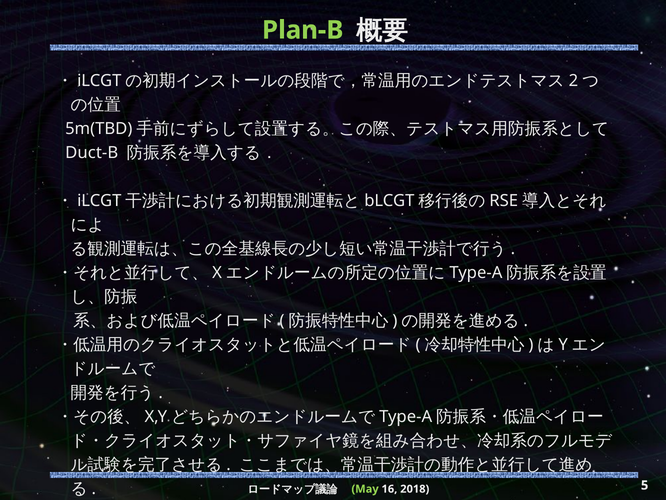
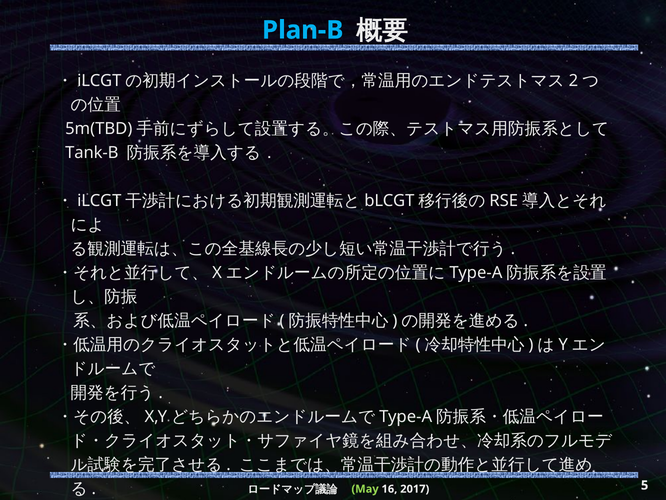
Plan-B colour: light green -> light blue
Duct-B: Duct-B -> Tank-B
2018: 2018 -> 2017
